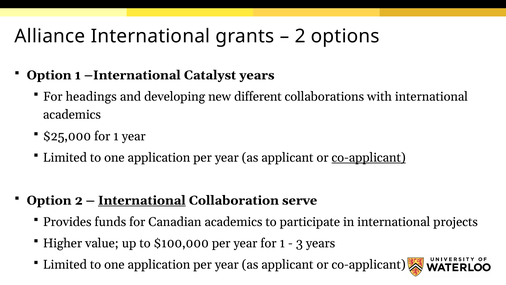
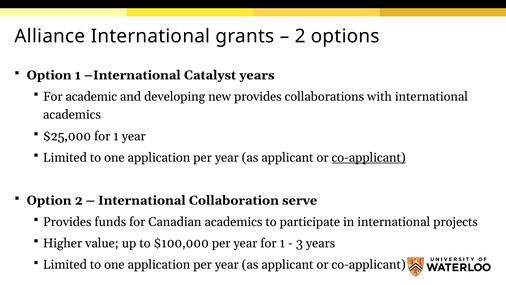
headings: headings -> academic
new different: different -> provides
International at (142, 200) underline: present -> none
